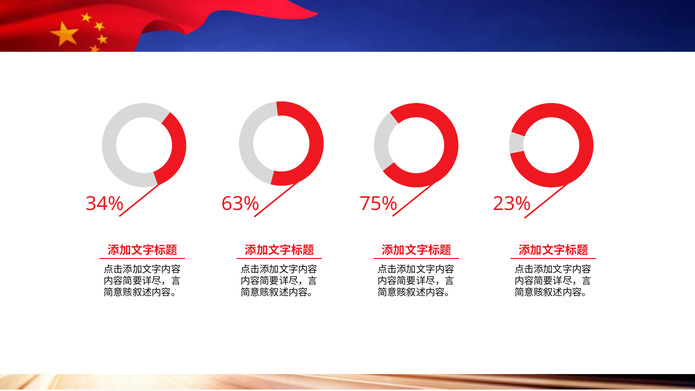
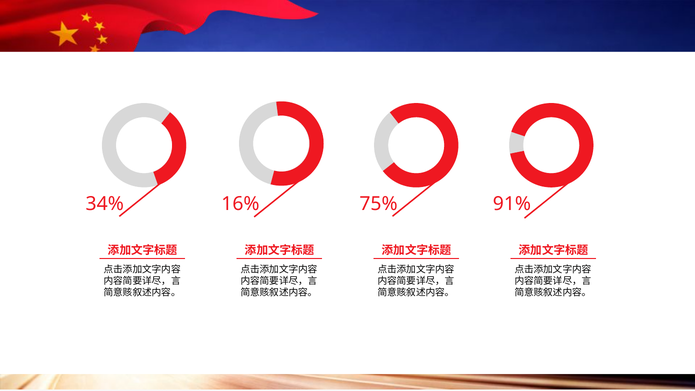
63%: 63% -> 16%
23%: 23% -> 91%
